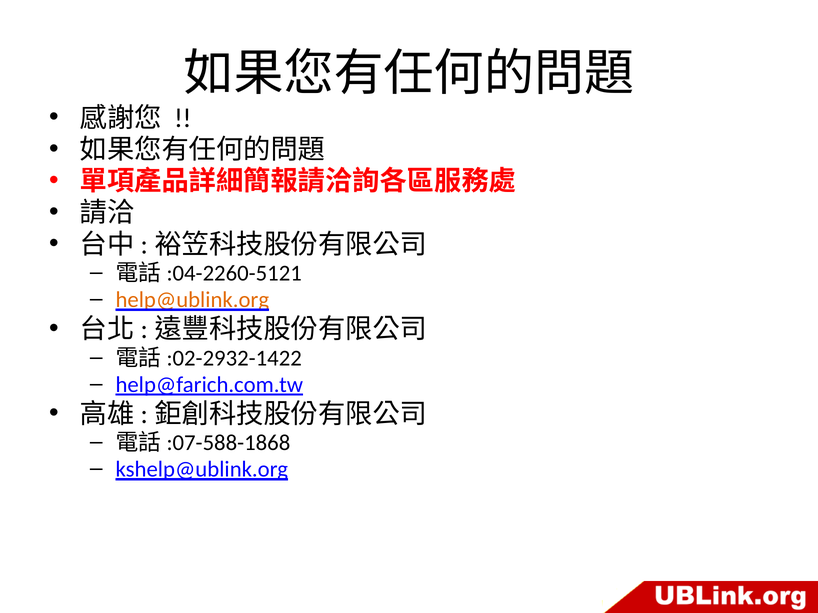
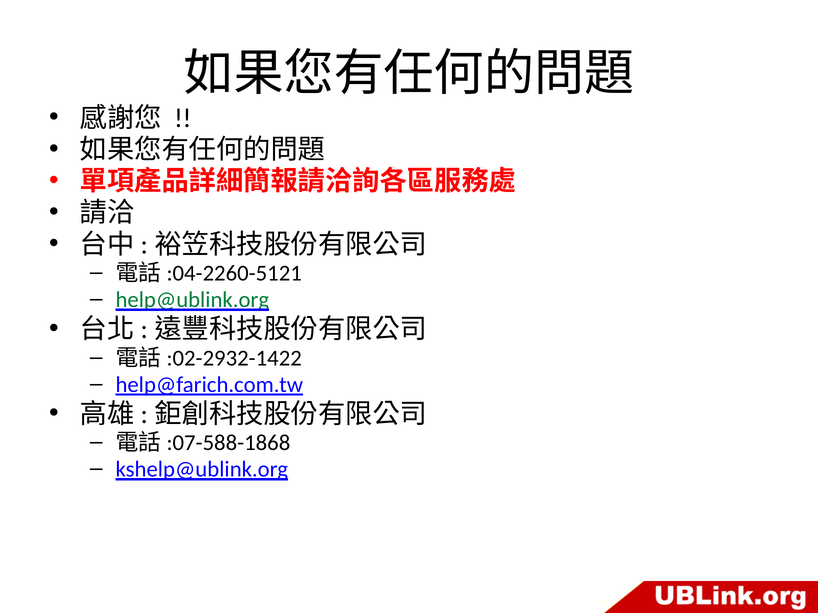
help@ublink.org colour: orange -> green
